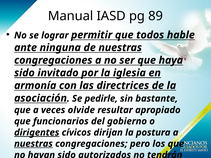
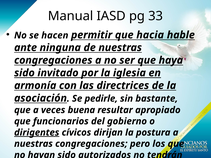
89: 89 -> 33
lograr: lograr -> hacen
todos: todos -> hacia
olvide: olvide -> buena
nuestras at (33, 144) underline: present -> none
